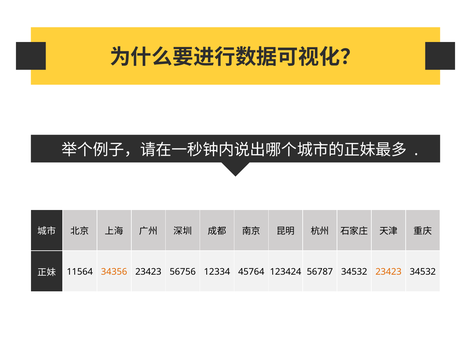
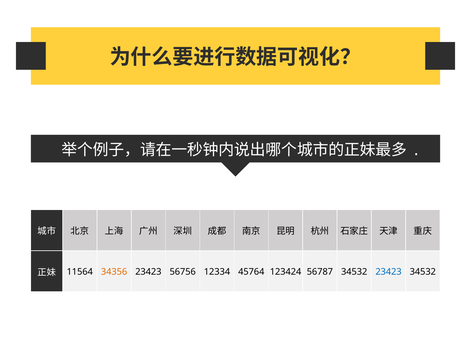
23423 at (389, 272) colour: orange -> blue
